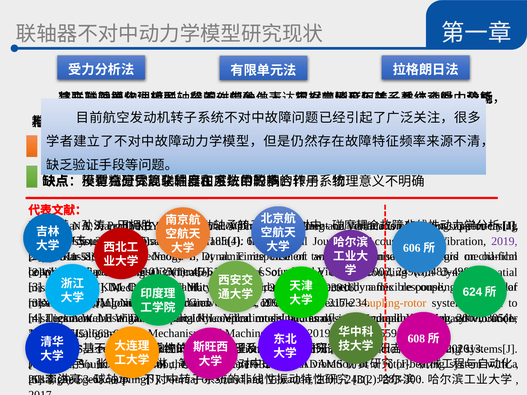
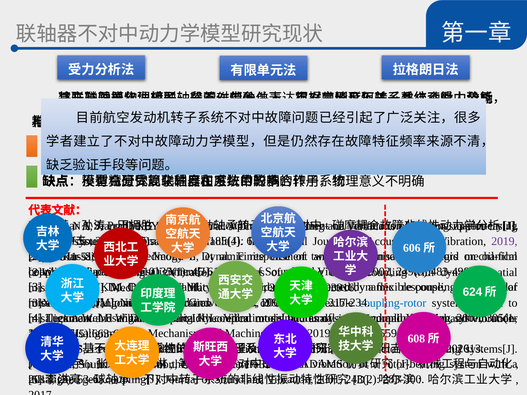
coupling-rotor colour: orange -> blue
